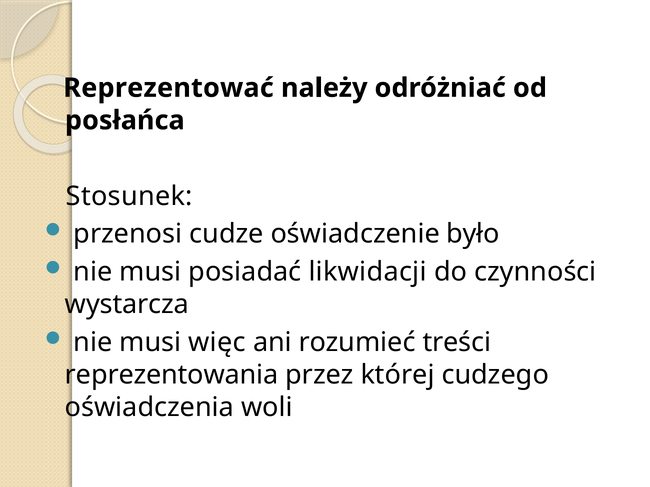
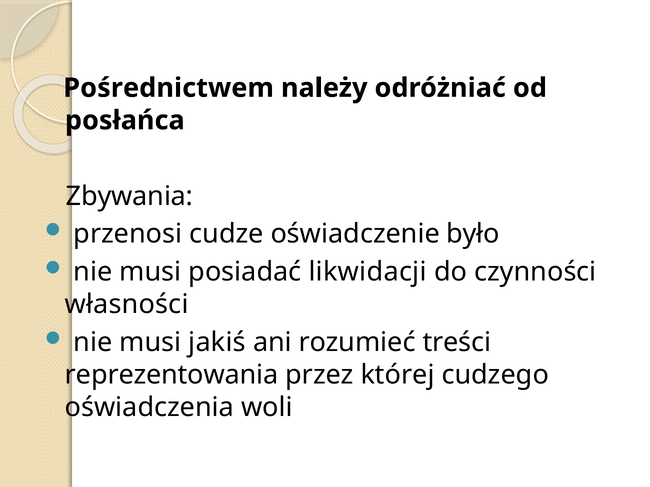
Reprezentować: Reprezentować -> Pośrednictwem
Stosunek: Stosunek -> Zbywania
wystarcza: wystarcza -> własności
więc: więc -> jakiś
